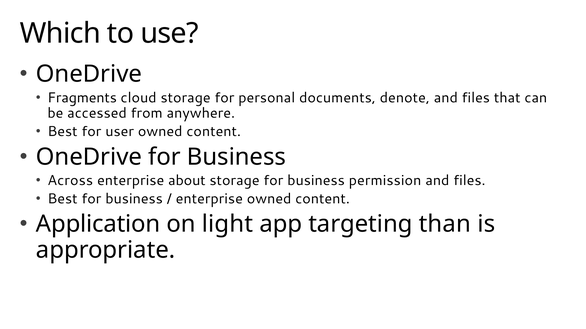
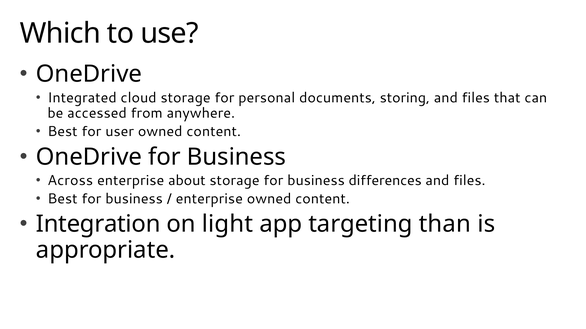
Fragments: Fragments -> Integrated
denote: denote -> storing
permission: permission -> differences
Application: Application -> Integration
